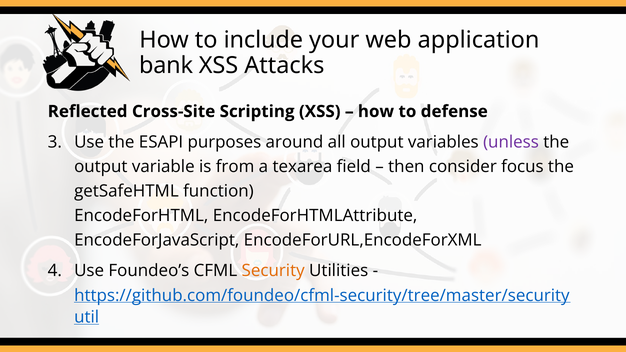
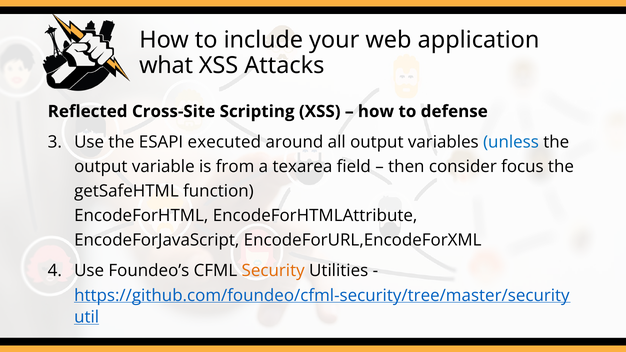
bank: bank -> what
purposes: purposes -> executed
unless colour: purple -> blue
